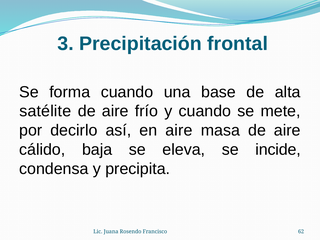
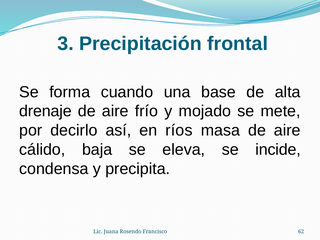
satélite: satélite -> drenaje
y cuando: cuando -> mojado
en aire: aire -> ríos
